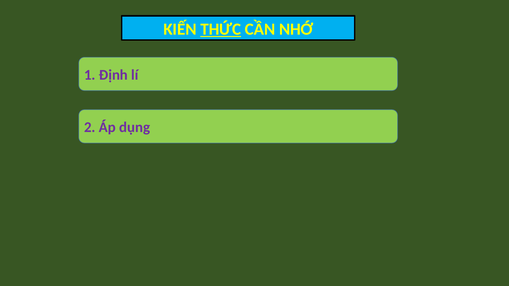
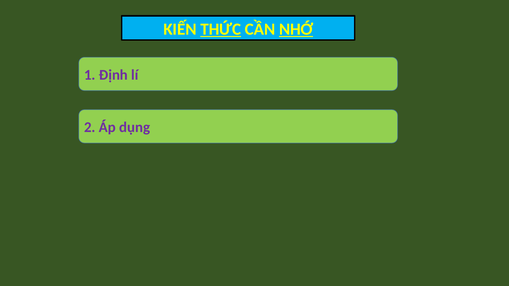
NHỚ underline: none -> present
